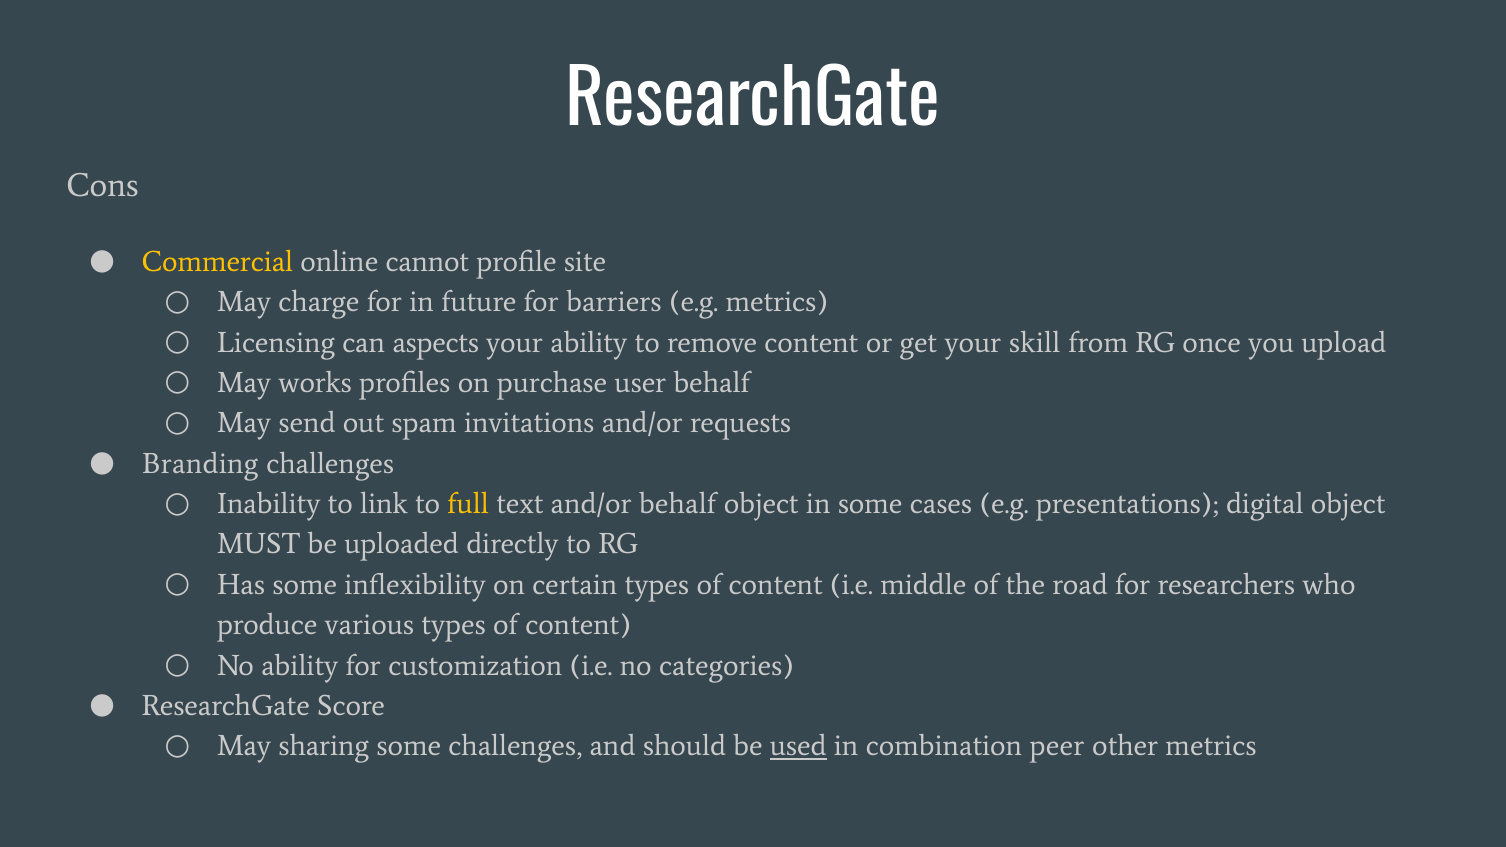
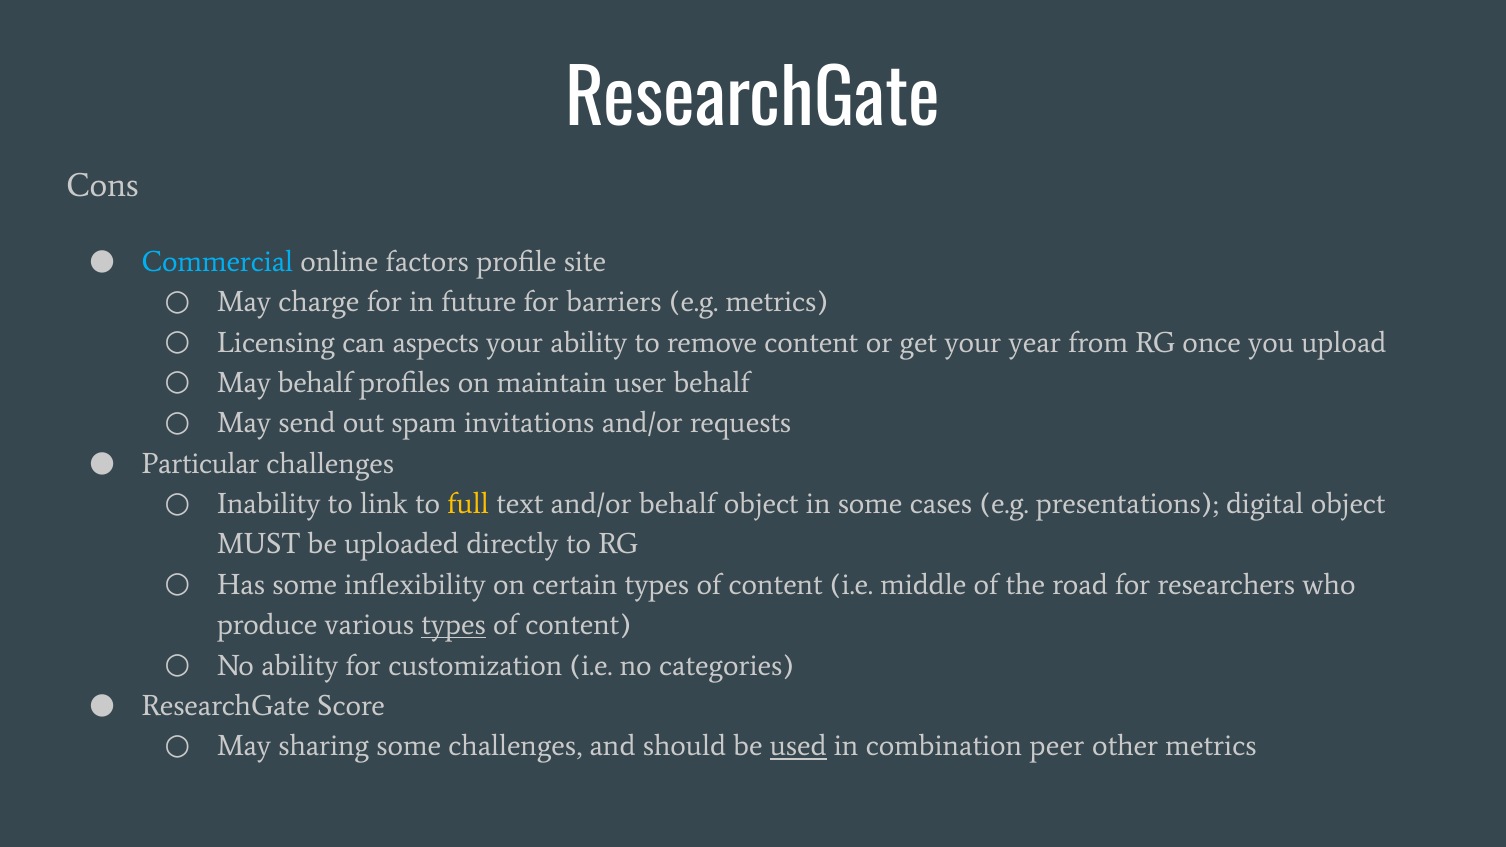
Commercial colour: yellow -> light blue
cannot: cannot -> factors
skill: skill -> year
May works: works -> behalf
purchase: purchase -> maintain
Branding: Branding -> Particular
types at (454, 625) underline: none -> present
